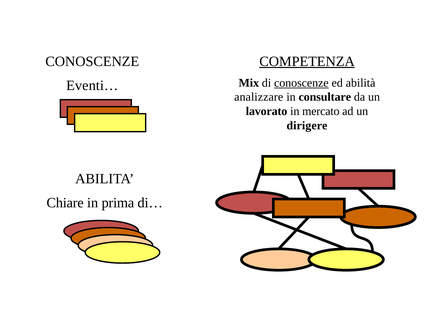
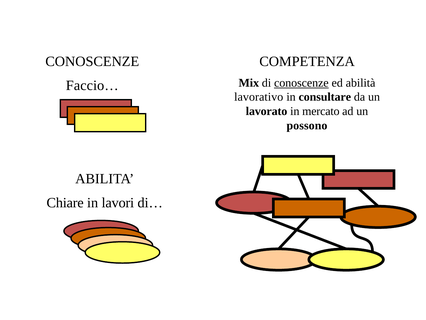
COMPETENZA underline: present -> none
Eventi…: Eventi… -> Faccio…
analizzare: analizzare -> lavorativo
dirigere: dirigere -> possono
prima: prima -> lavori
